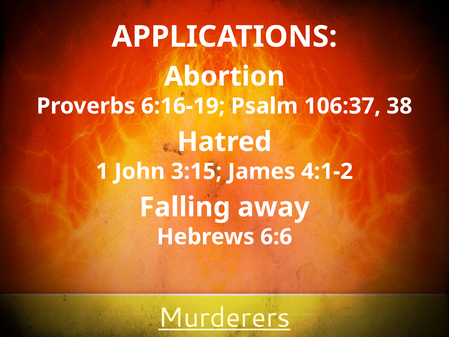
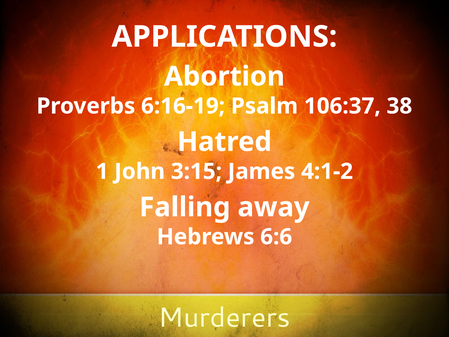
Murderers underline: present -> none
